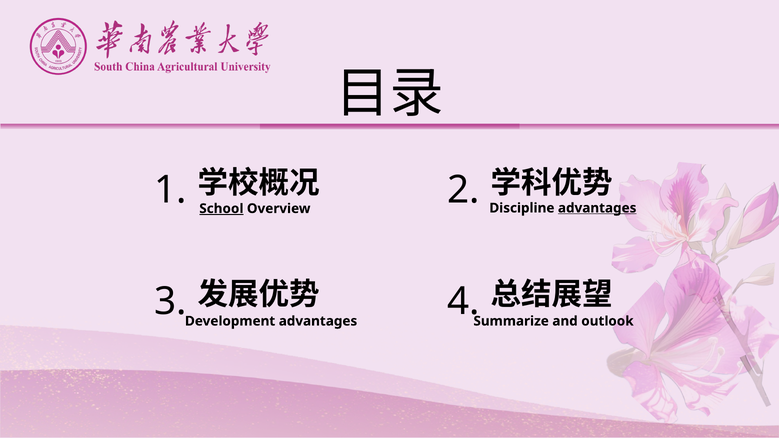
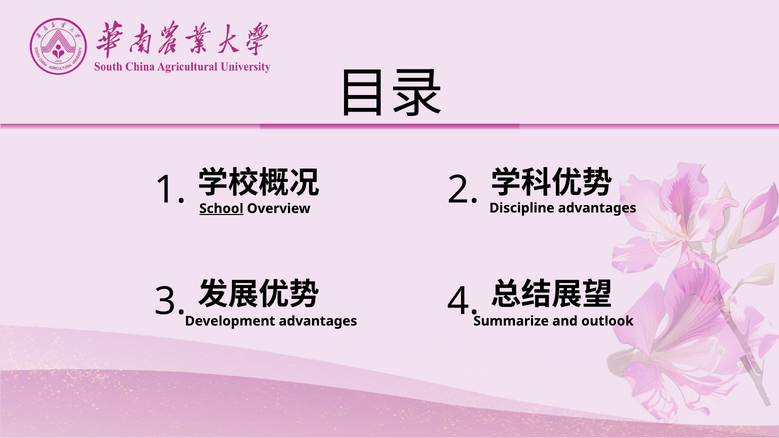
advantages at (597, 208) underline: present -> none
